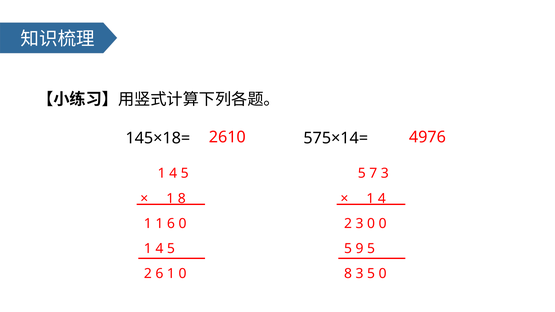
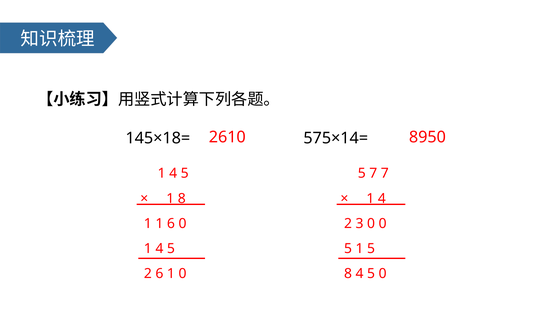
4976: 4976 -> 8950
7 3: 3 -> 7
5 9: 9 -> 1
8 3: 3 -> 4
